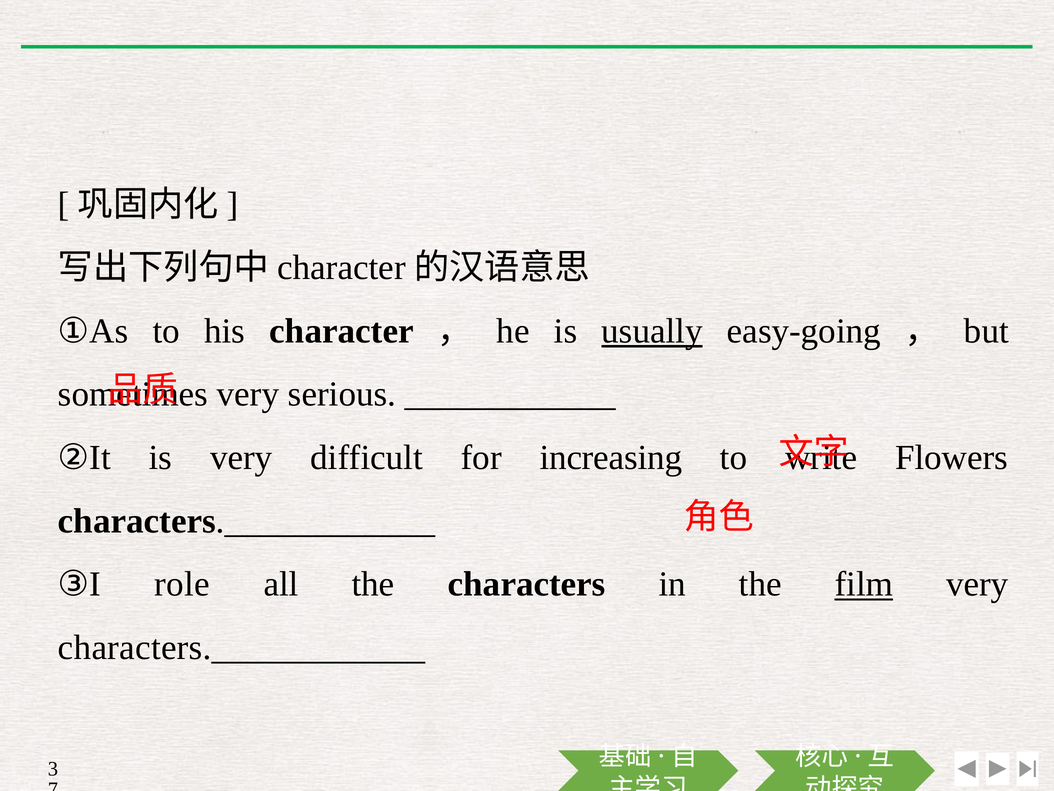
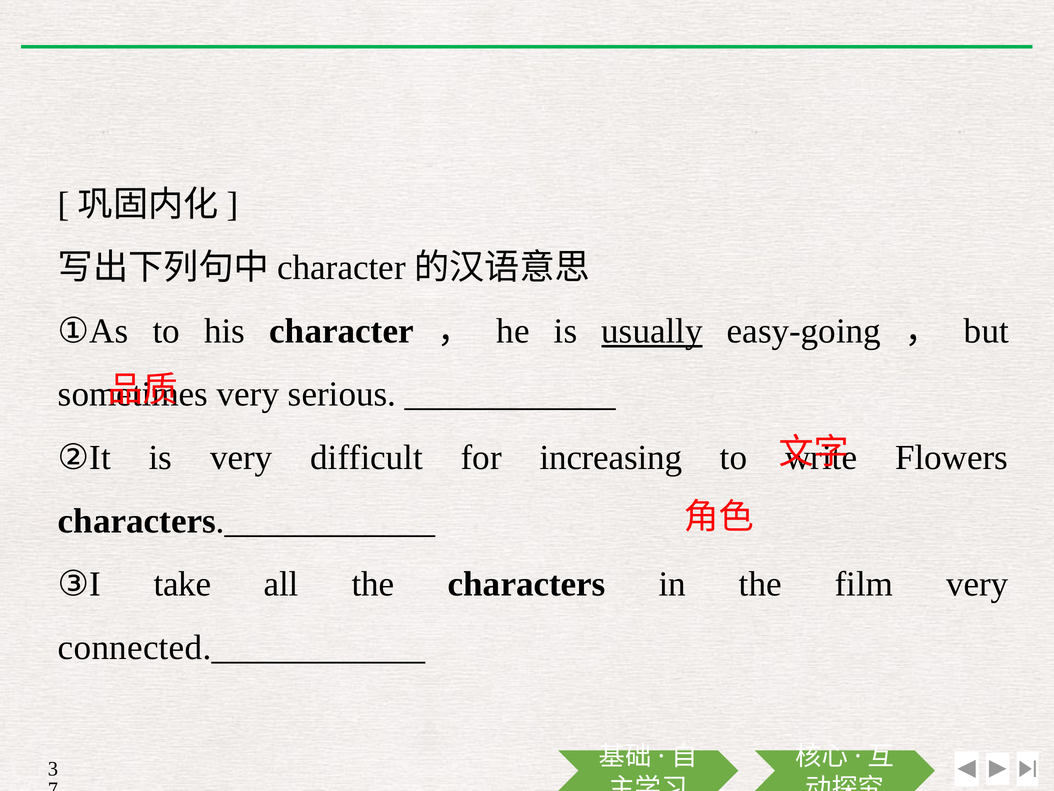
role: role -> take
film underline: present -> none
characters.____________ at (242, 647): characters.____________ -> connected.____________
